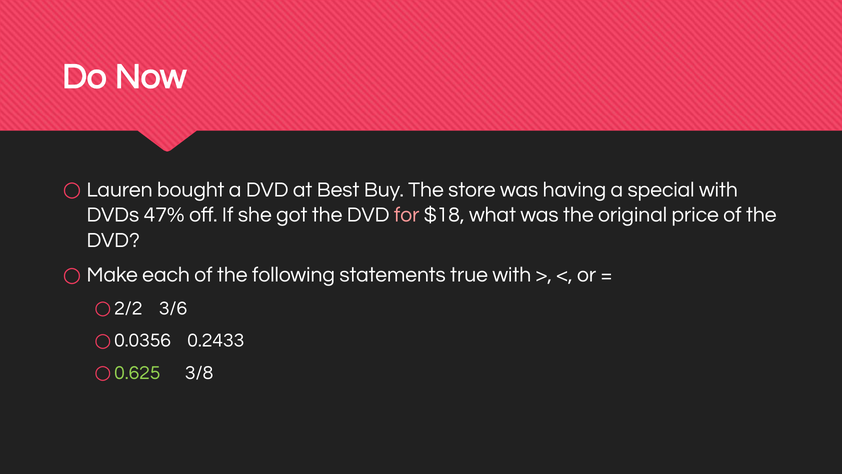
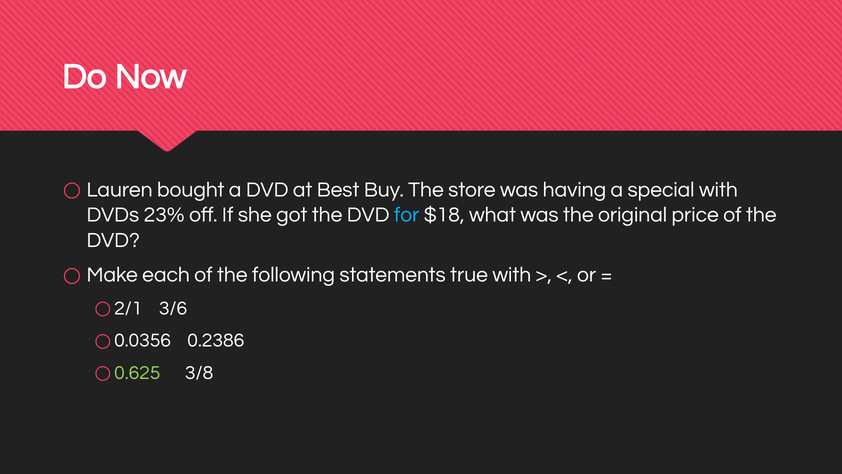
47%: 47% -> 23%
for colour: pink -> light blue
2/2: 2/2 -> 2/1
0.2433: 0.2433 -> 0.2386
